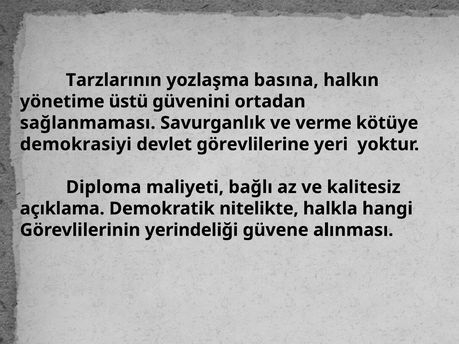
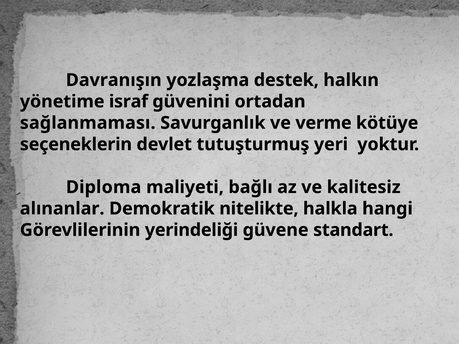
Tarzlarının: Tarzlarının -> Davranışın
basına: basına -> destek
üstü: üstü -> israf
demokrasiyi: demokrasiyi -> seçeneklerin
görevlilerine: görevlilerine -> tutuşturmuş
açıklama: açıklama -> alınanlar
alınması: alınması -> standart
